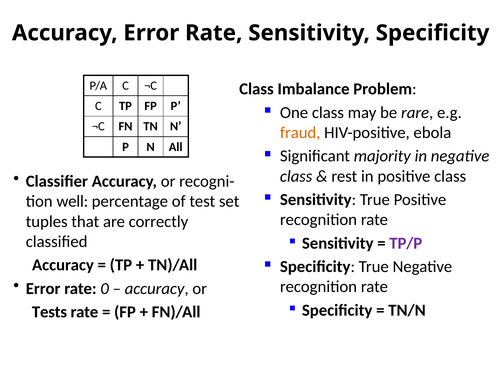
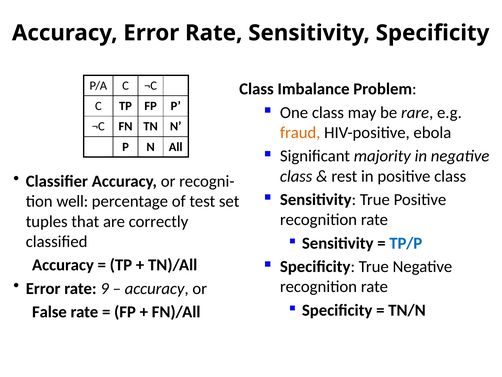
TP/P colour: purple -> blue
0: 0 -> 9
Tests: Tests -> False
